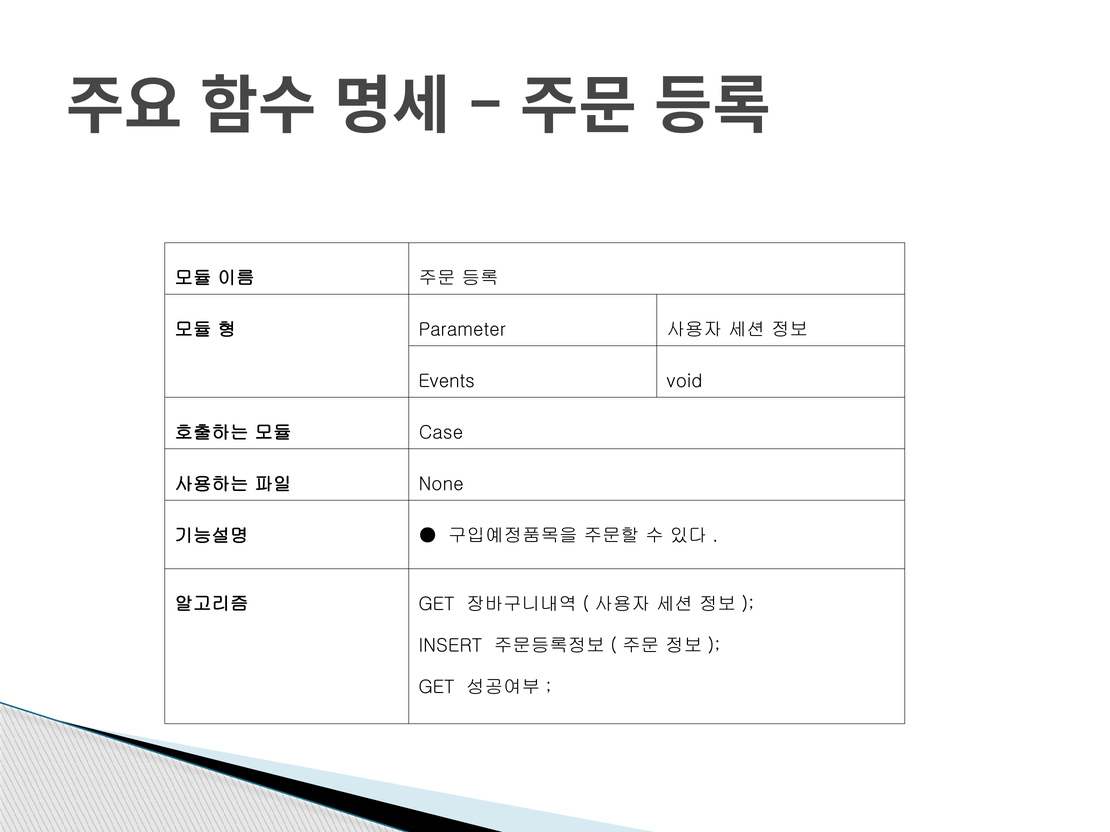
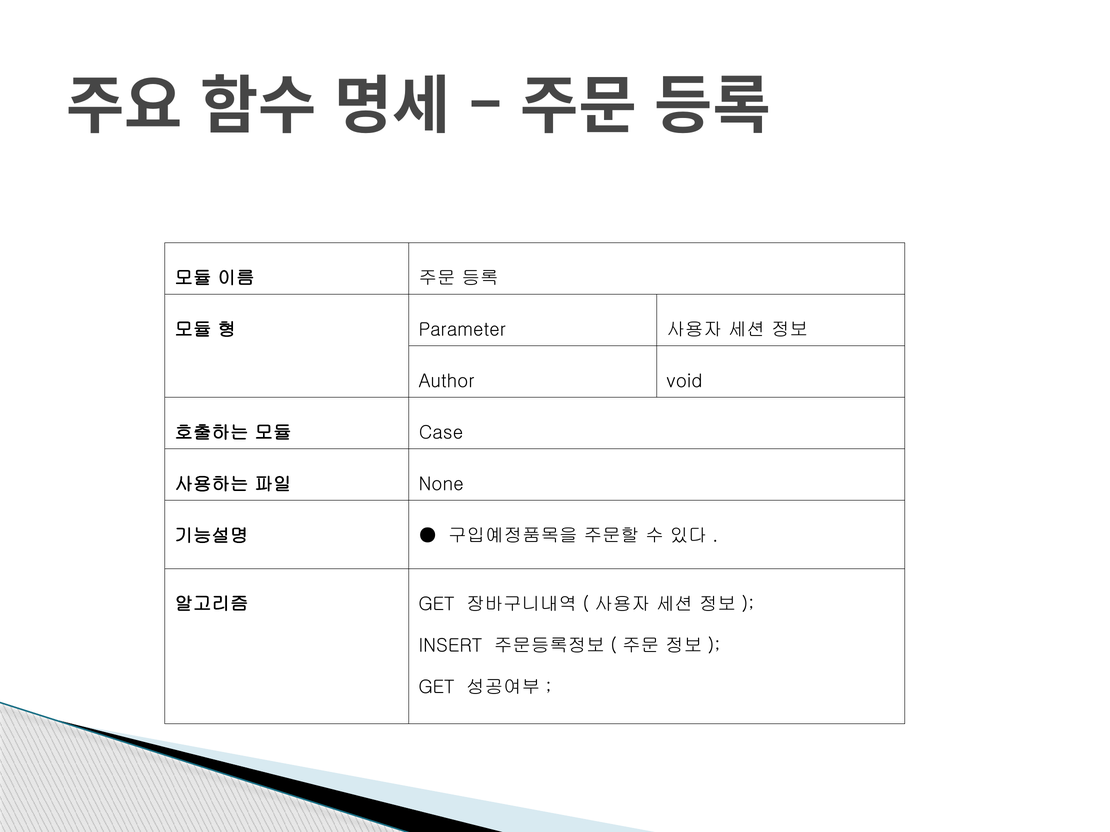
Events: Events -> Author
